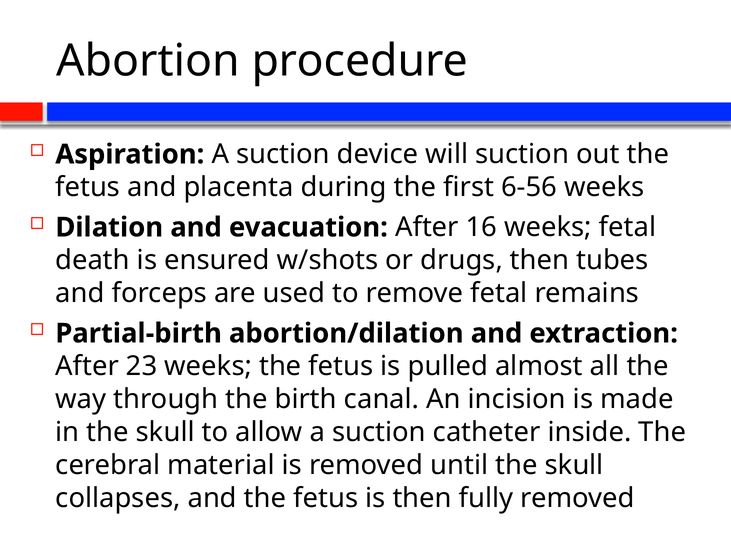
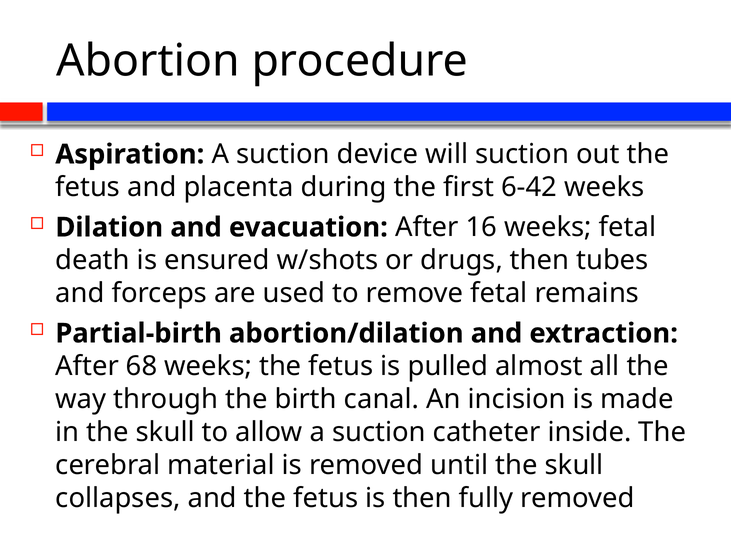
6-56: 6-56 -> 6-42
23: 23 -> 68
